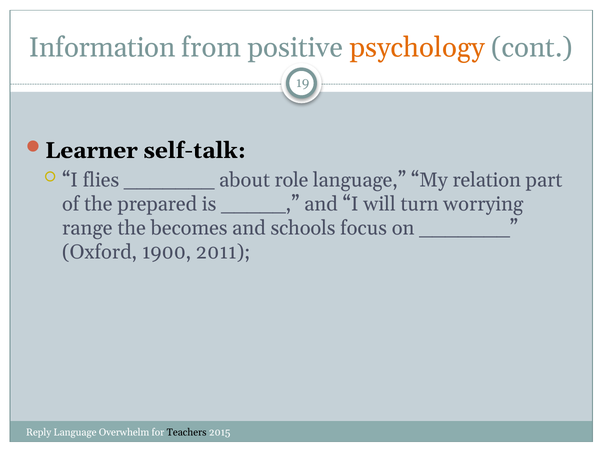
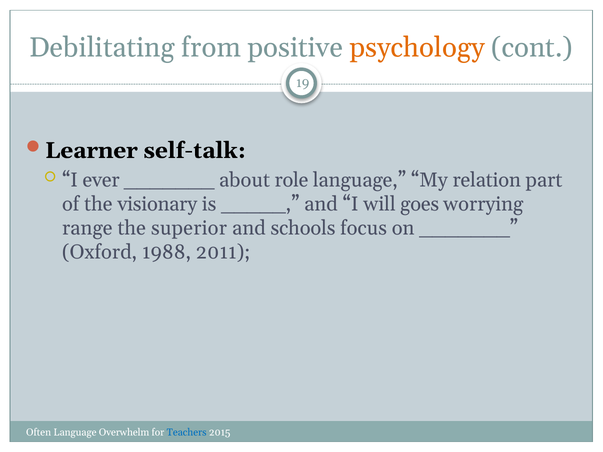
Information: Information -> Debilitating
flies: flies -> ever
prepared: prepared -> visionary
turn: turn -> goes
becomes: becomes -> superior
1900: 1900 -> 1988
Reply: Reply -> Often
Teachers colour: black -> blue
